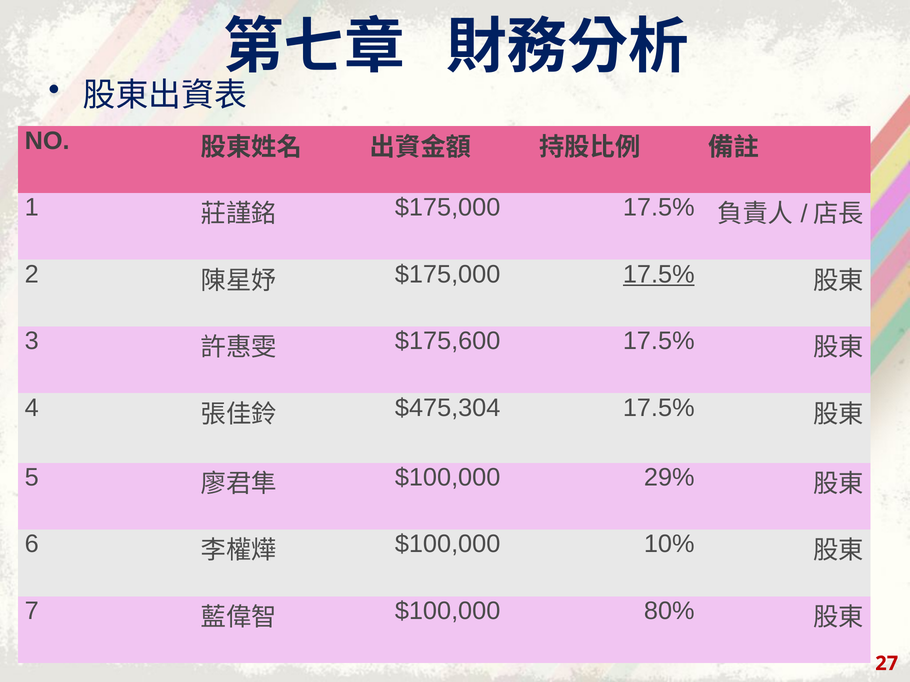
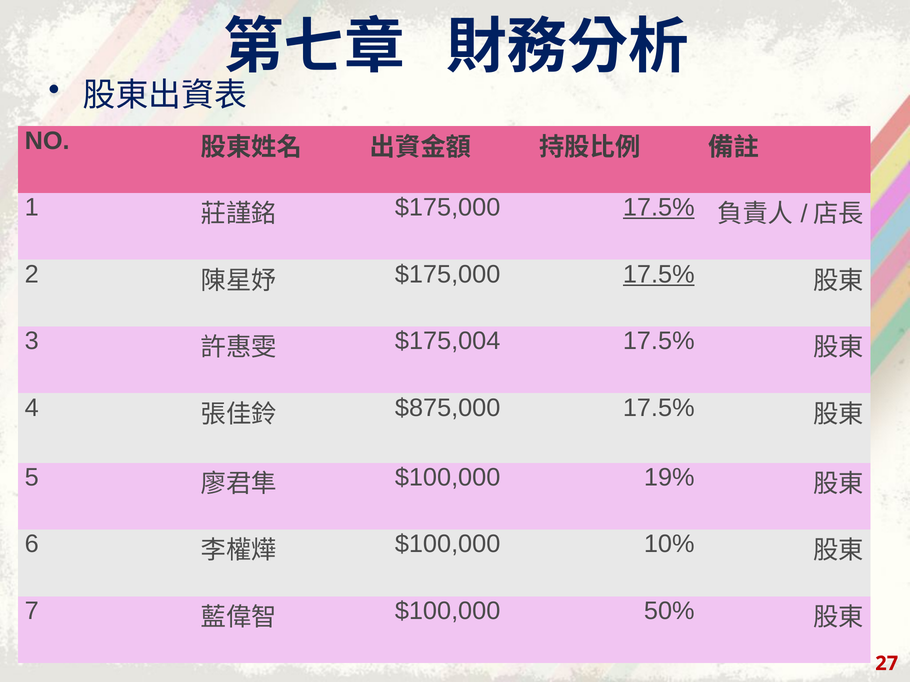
17.5% at (659, 208) underline: none -> present
$175,600: $175,600 -> $175,004
$475,304: $475,304 -> $875,000
29%: 29% -> 19%
80%: 80% -> 50%
